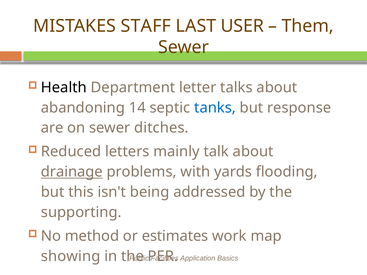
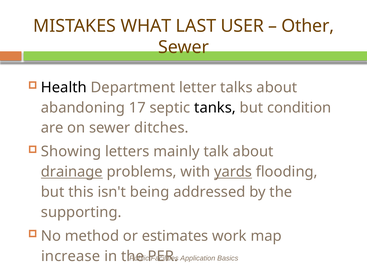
STAFF: STAFF -> WHAT
Them: Them -> Other
14: 14 -> 17
tanks colour: blue -> black
response: response -> condition
Reduced: Reduced -> Showing
yards underline: none -> present
showing: showing -> increase
